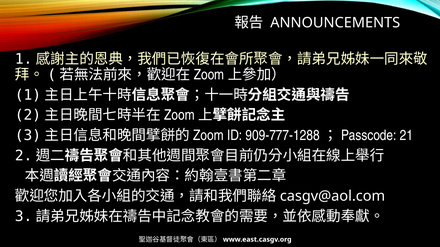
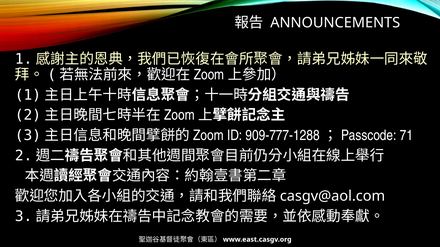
21: 21 -> 71
